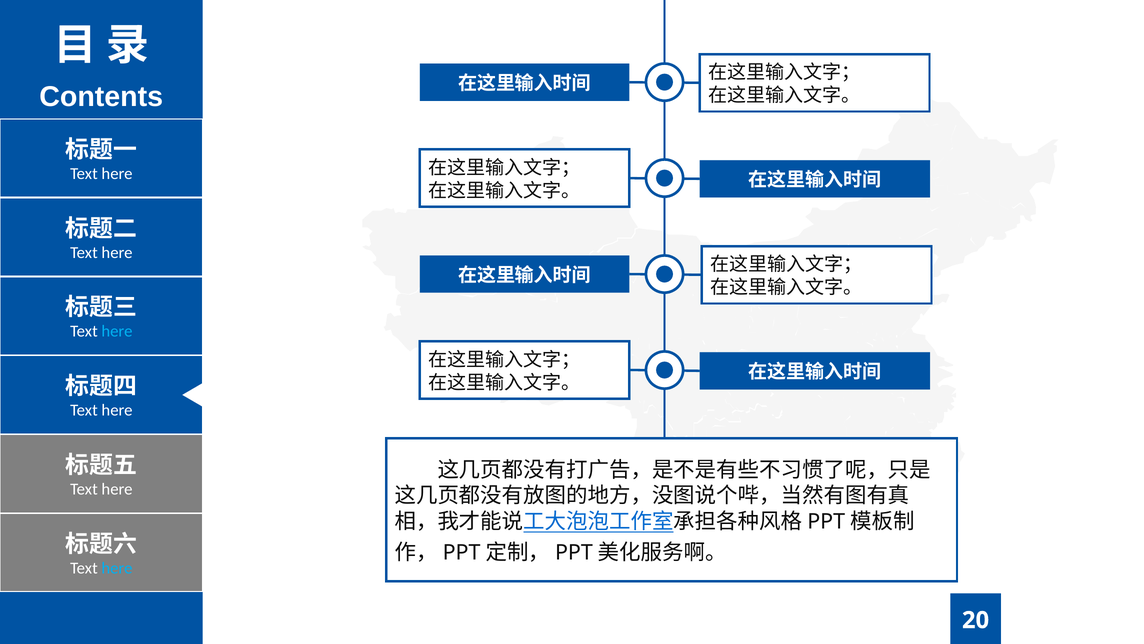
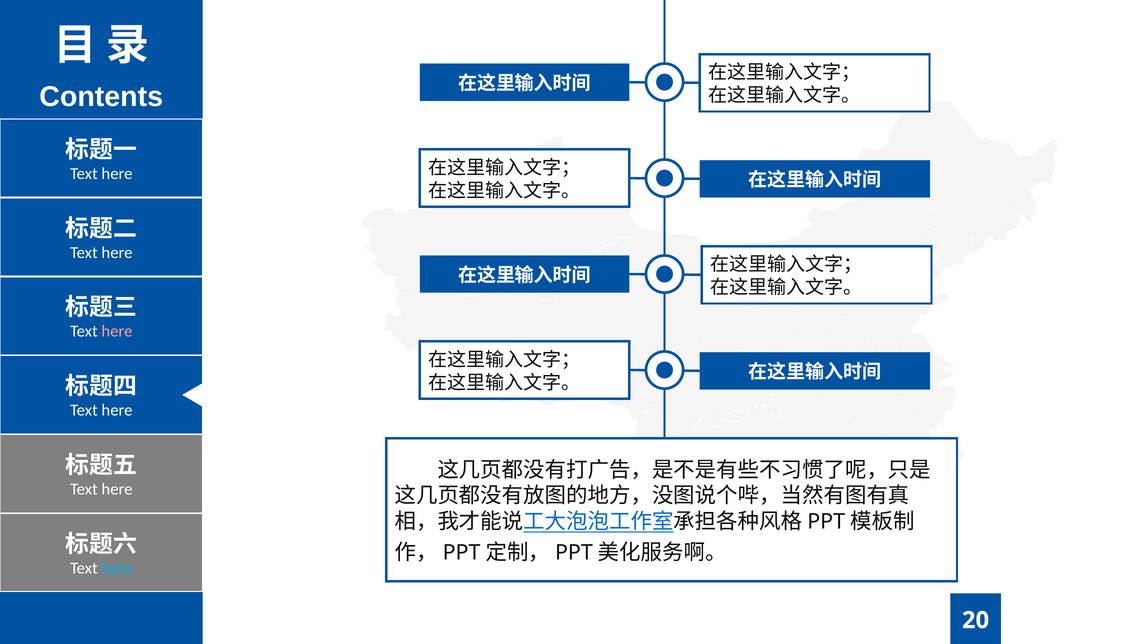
here at (117, 331) colour: light blue -> pink
